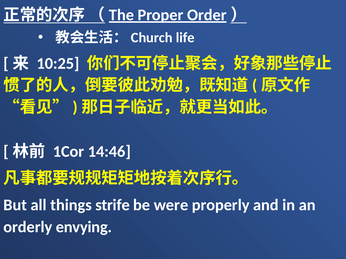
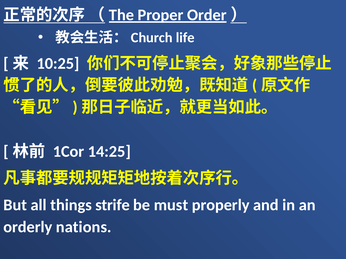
14:46: 14:46 -> 14:25
were: were -> must
envying: envying -> nations
